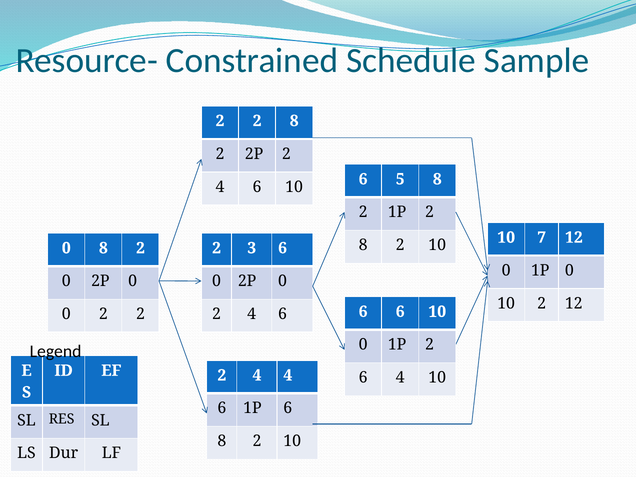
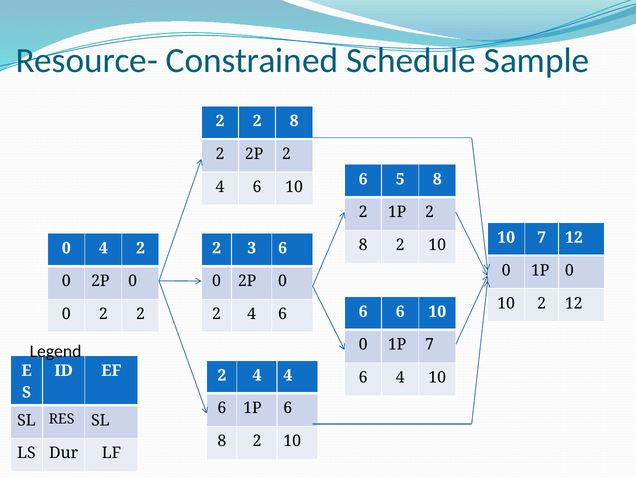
0 8: 8 -> 4
0 1P 2: 2 -> 7
